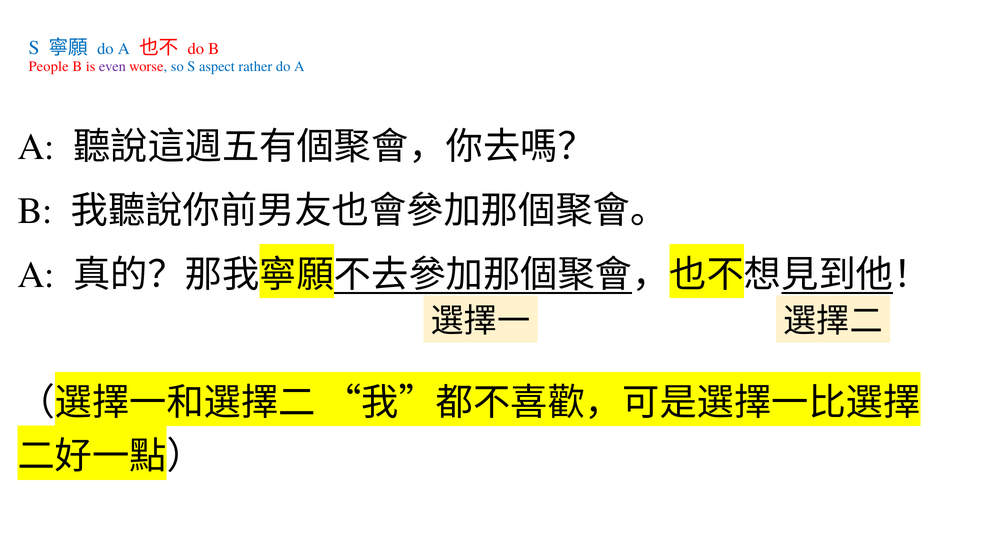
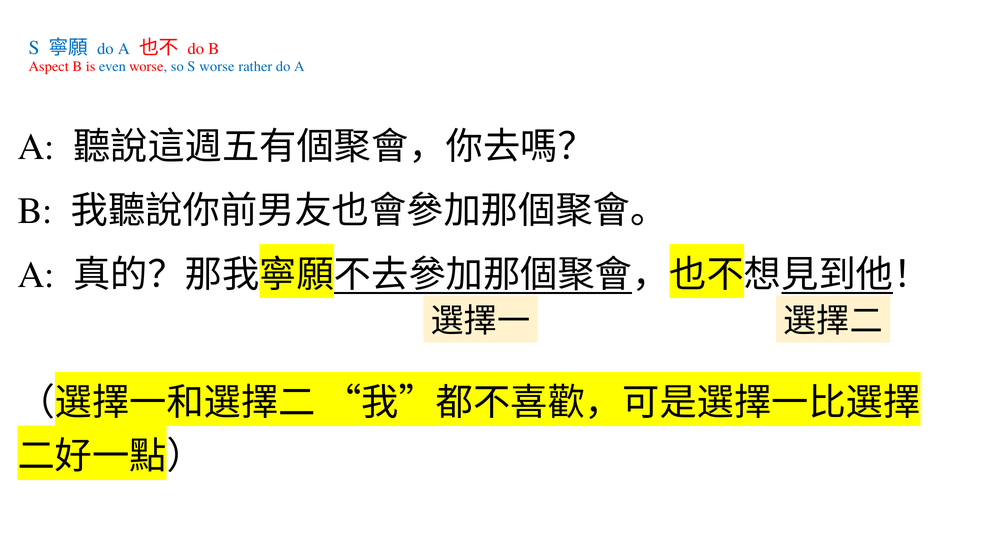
People: People -> Aspect
even colour: purple -> blue
S aspect: aspect -> worse
